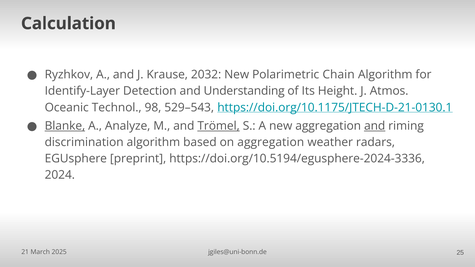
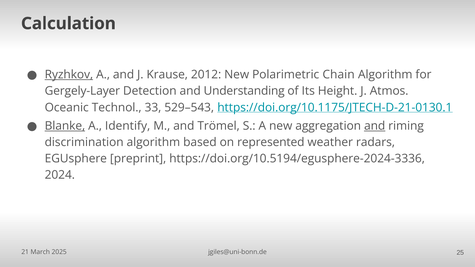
Ryzhkov underline: none -> present
2032: 2032 -> 2012
Identify-Layer: Identify-Layer -> Gergely-Layer
98: 98 -> 33
Analyze: Analyze -> Identify
Trömel underline: present -> none
on aggregation: aggregation -> represented
